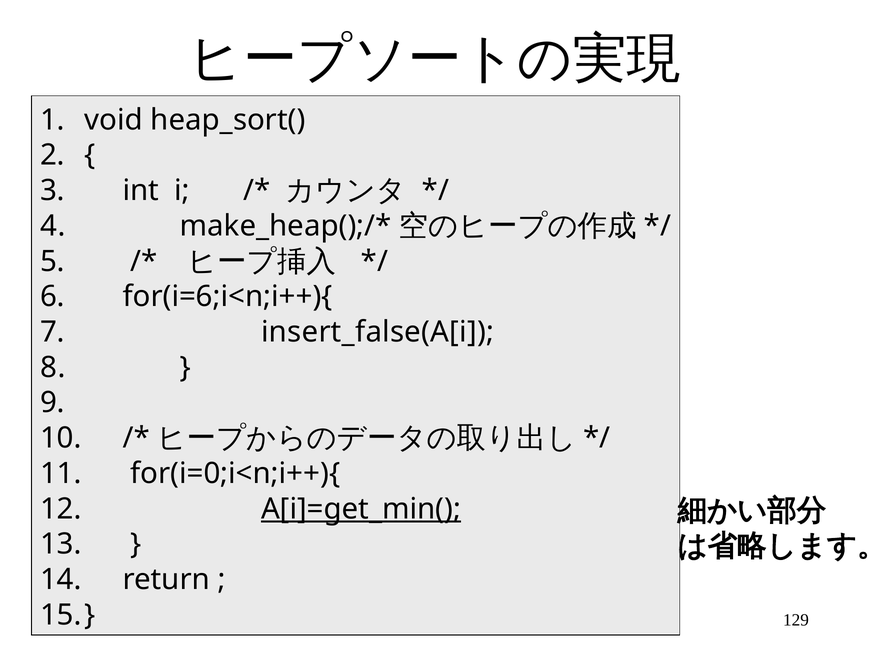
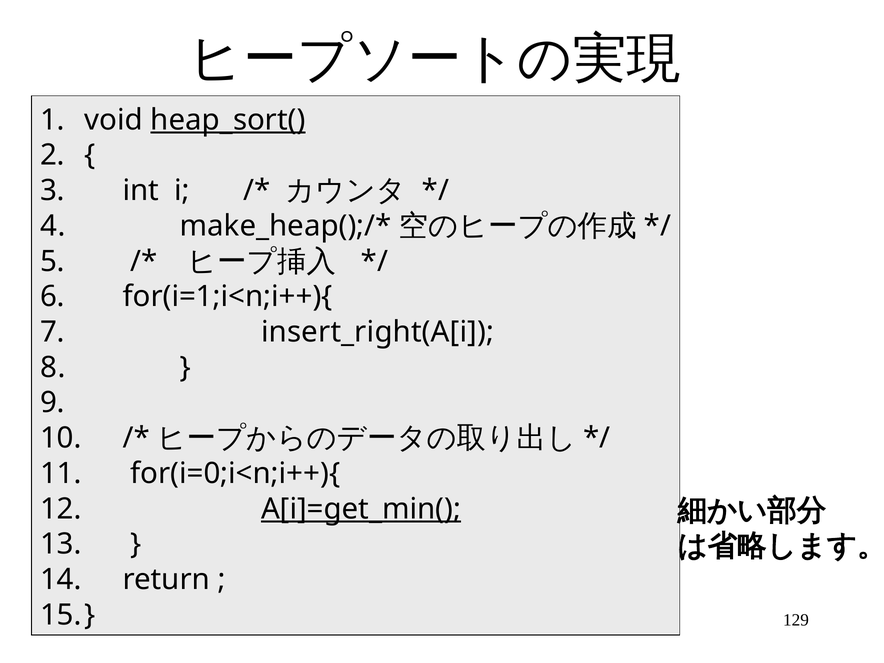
heap_sort( underline: none -> present
for(i=6;i<n;i++){: for(i=6;i<n;i++){ -> for(i=1;i<n;i++){
insert_false(A[i: insert_false(A[i -> insert_right(A[i
